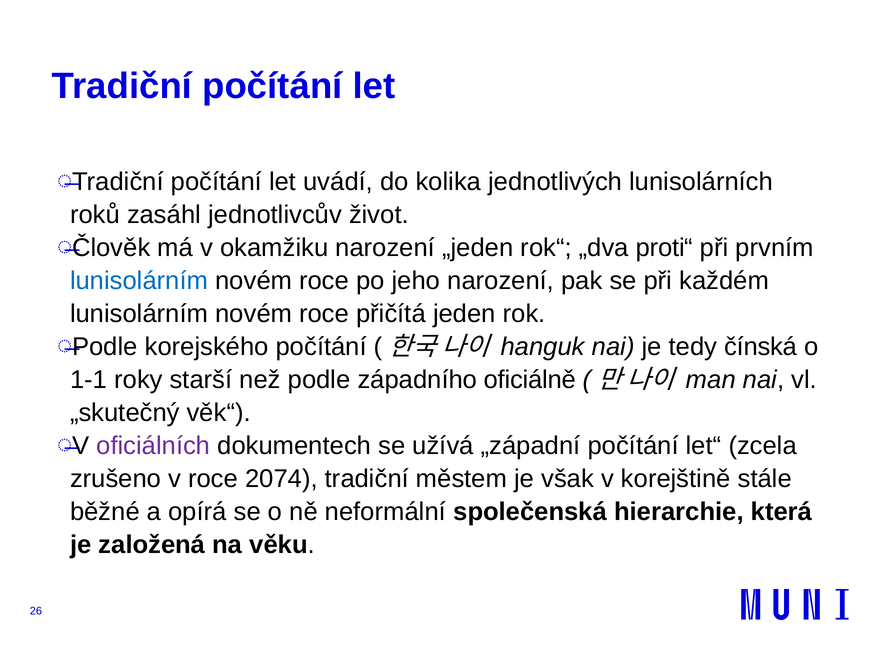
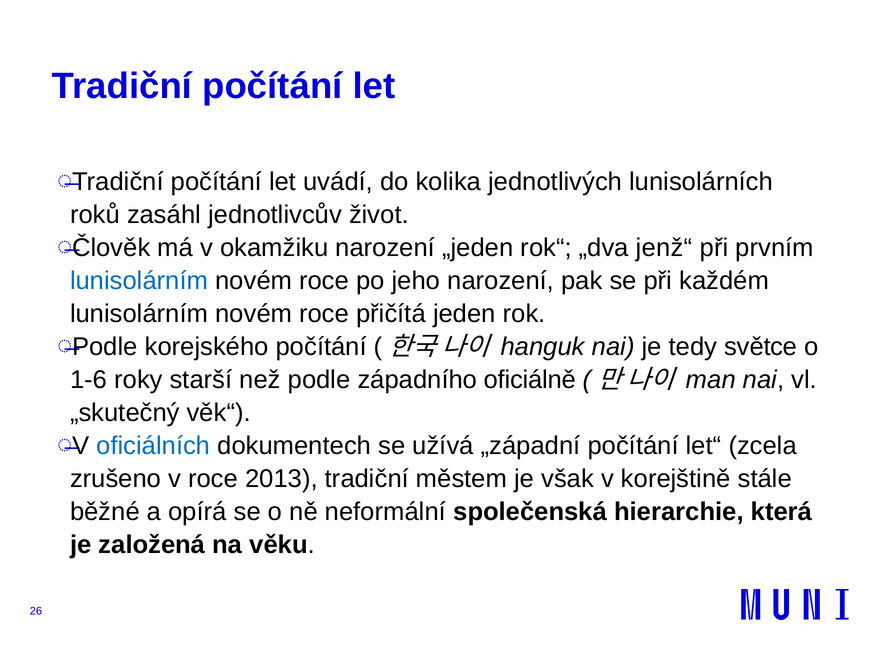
proti“: proti“ -> jenž“
čínská: čínská -> světce
1-1: 1-1 -> 1-6
oficiálních colour: purple -> blue
2074: 2074 -> 2013
